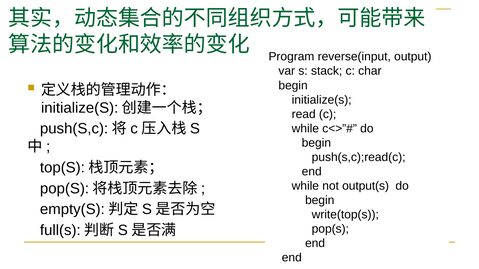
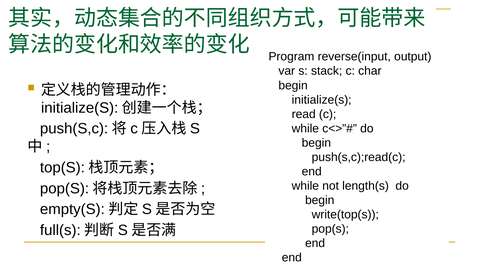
output(s: output(s -> length(s
